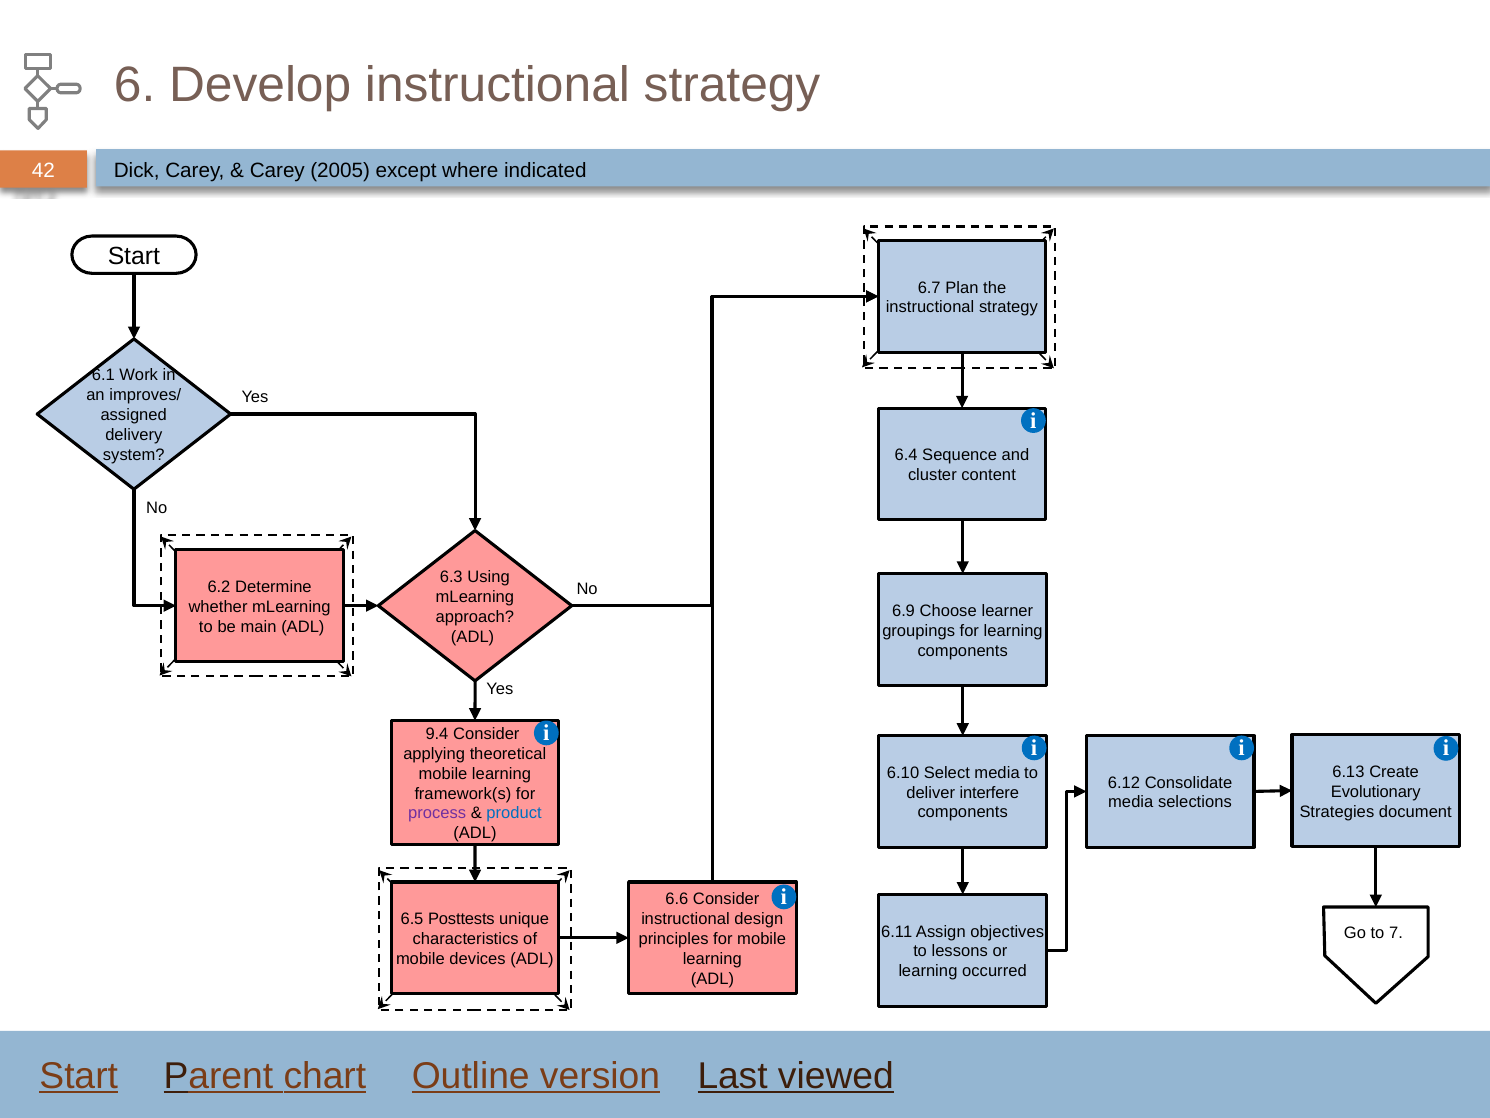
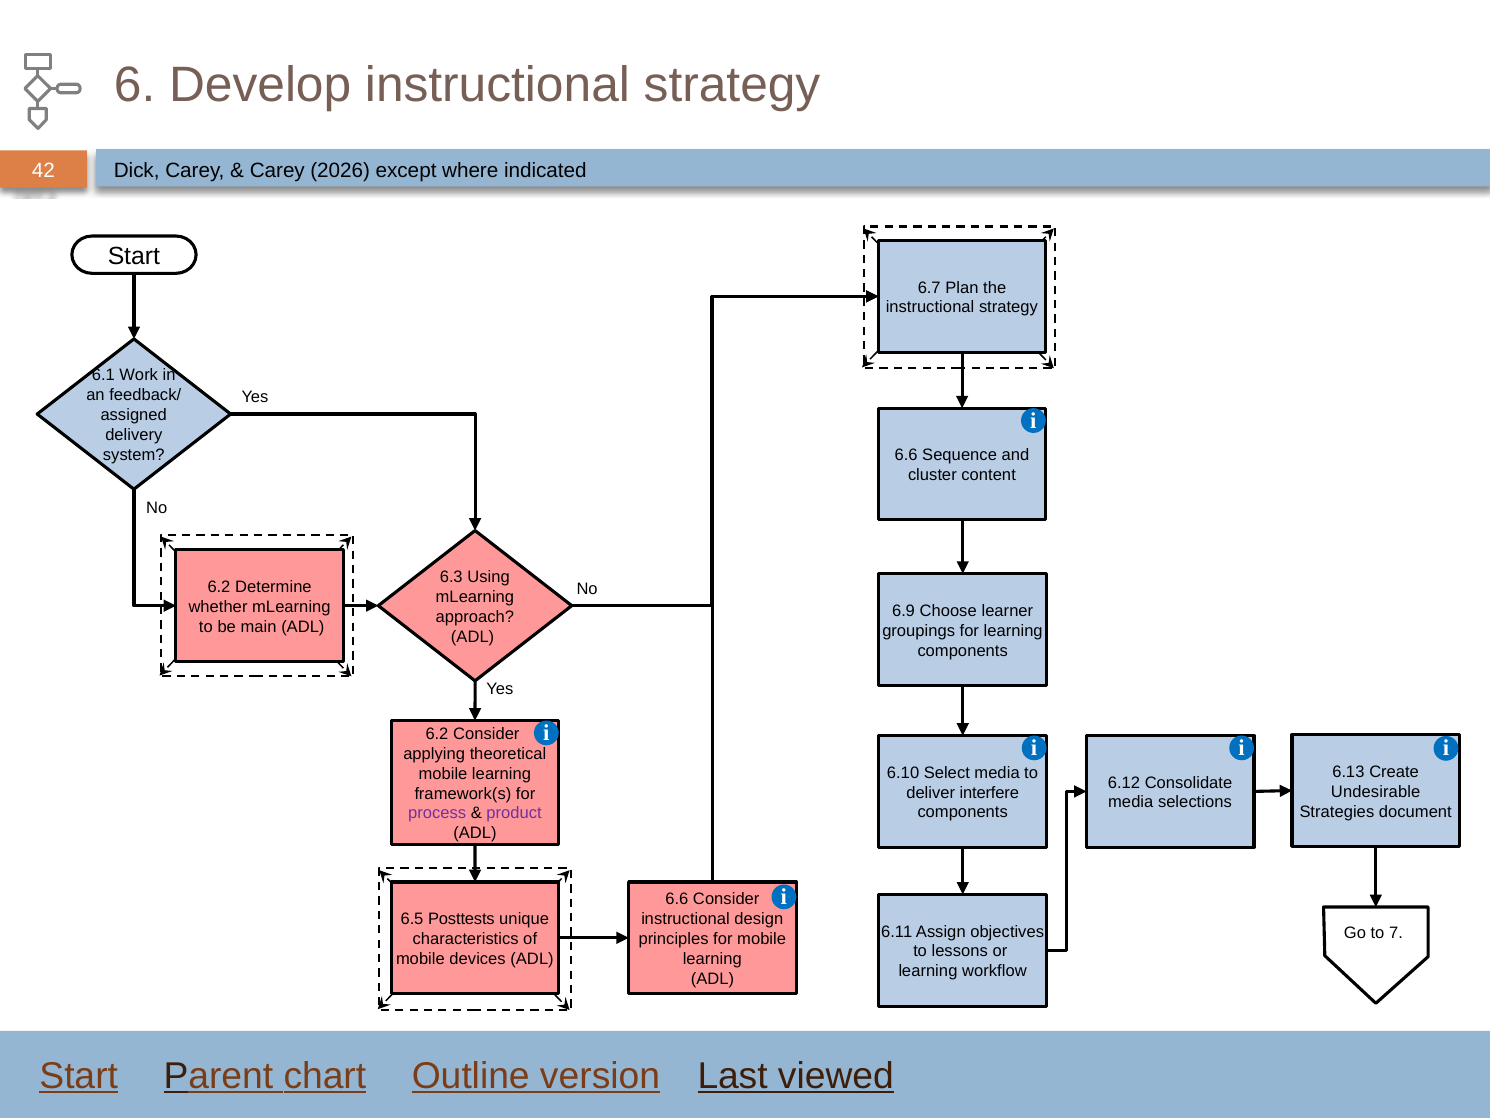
2005: 2005 -> 2026
improves/: improves/ -> feedback/
6.4 at (906, 455): 6.4 -> 6.6
9.4 at (437, 734): 9.4 -> 6.2
Evolutionary: Evolutionary -> Undesirable
product colour: blue -> purple
occurred: occurred -> workflow
